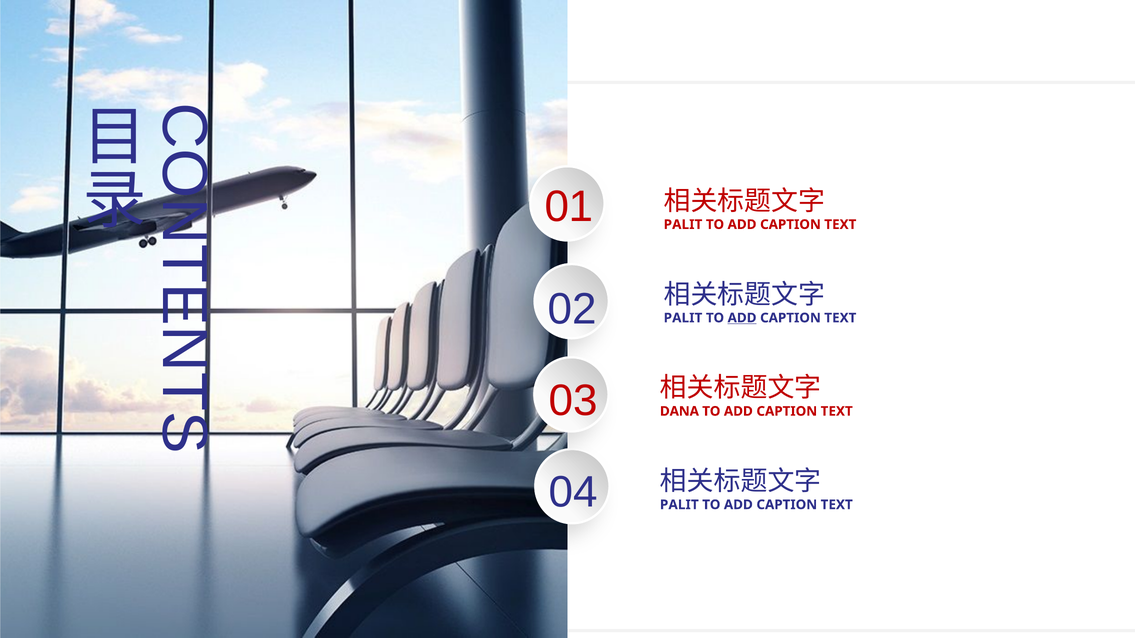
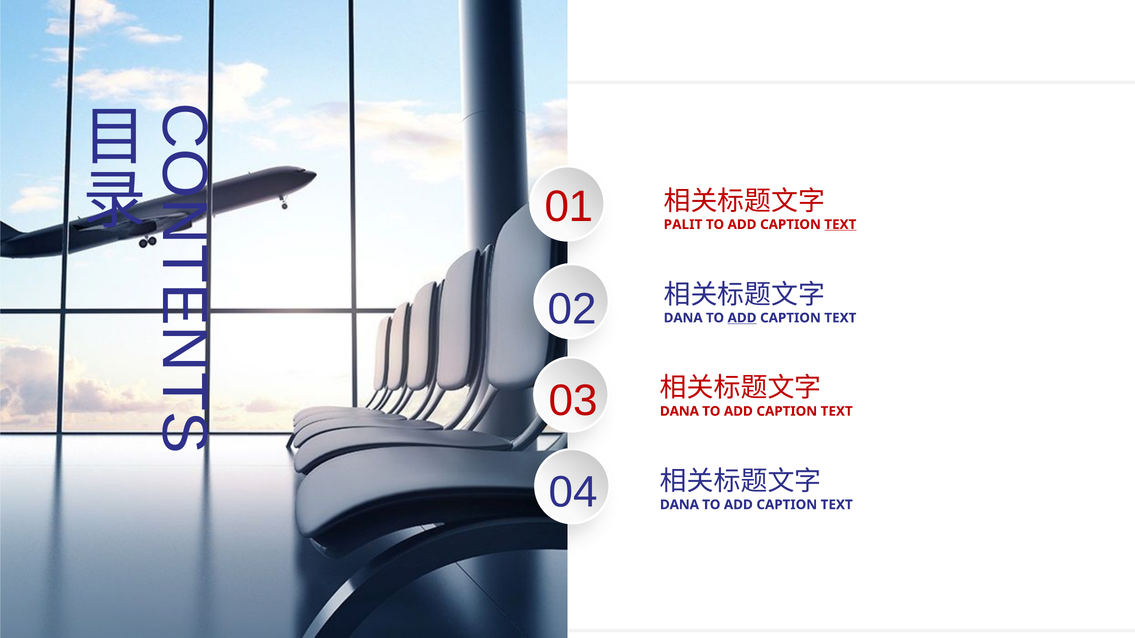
TEXT at (840, 225) underline: none -> present
PALIT at (683, 318): PALIT -> DANA
PALIT at (679, 505): PALIT -> DANA
